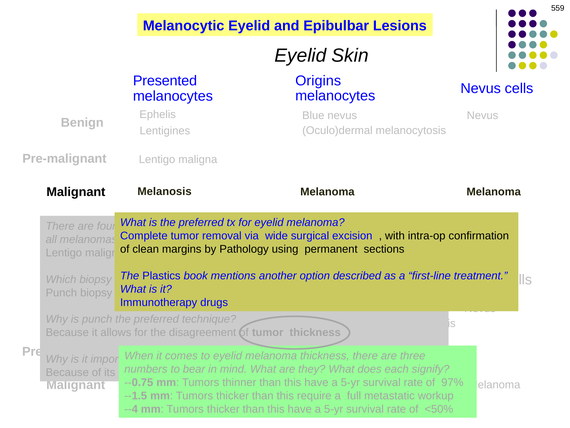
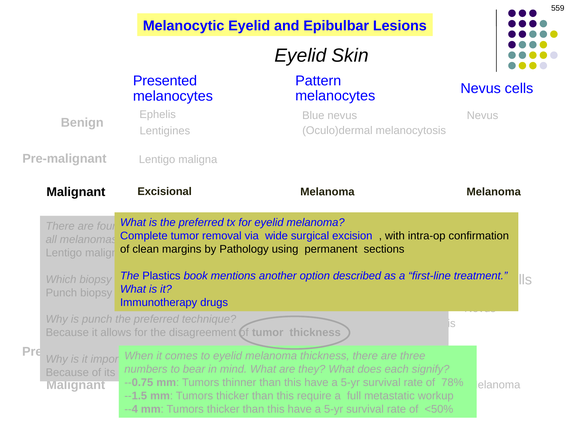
Origins: Origins -> Pattern
Melanosis: Melanosis -> Excisional
97%: 97% -> 78%
